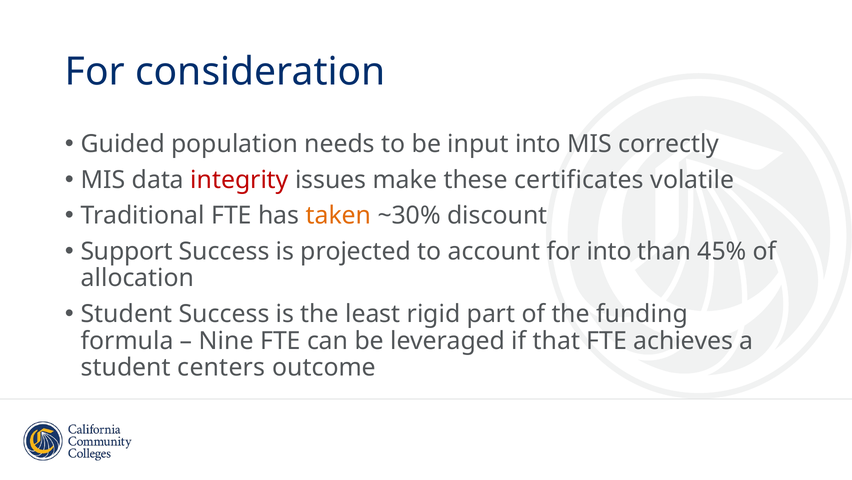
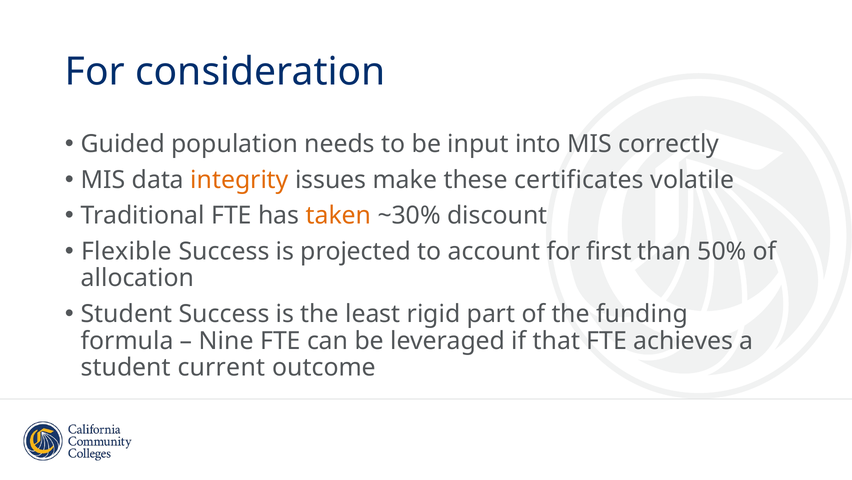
integrity colour: red -> orange
Support: Support -> Flexible
for into: into -> first
45%: 45% -> 50%
centers: centers -> current
